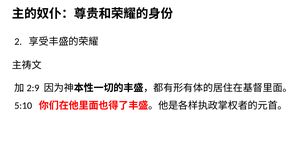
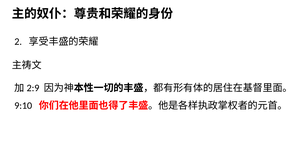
5:10: 5:10 -> 9:10
